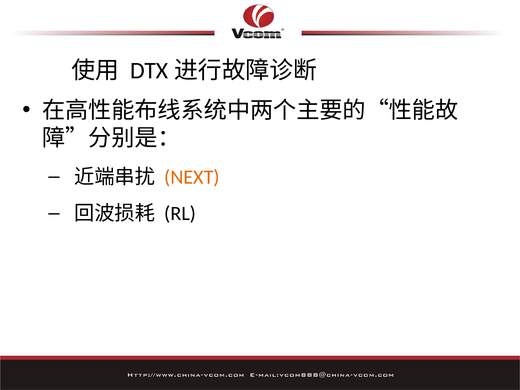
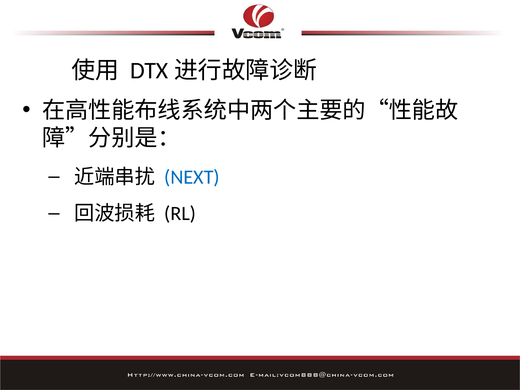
NEXT colour: orange -> blue
